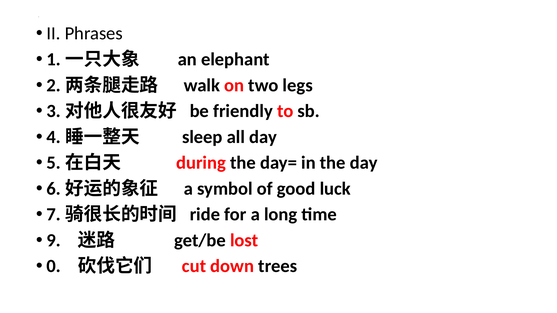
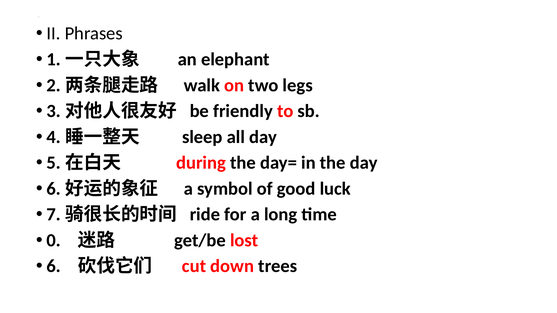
9: 9 -> 0
0: 0 -> 6
